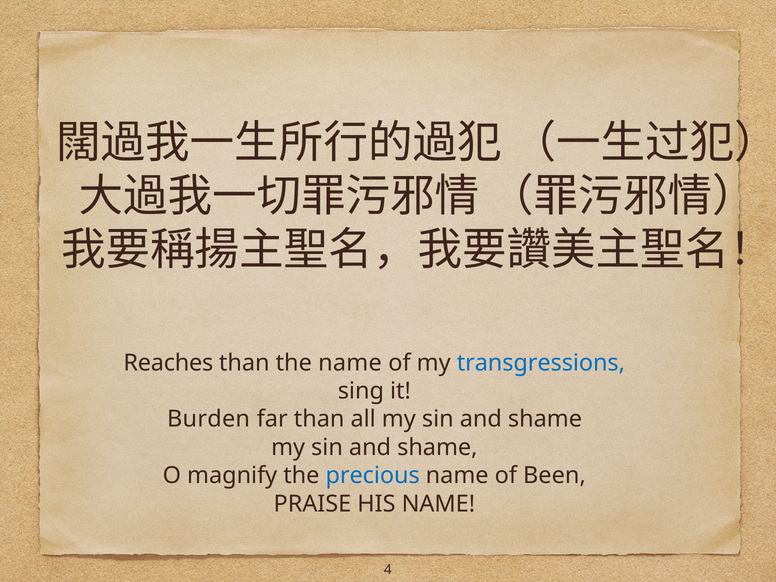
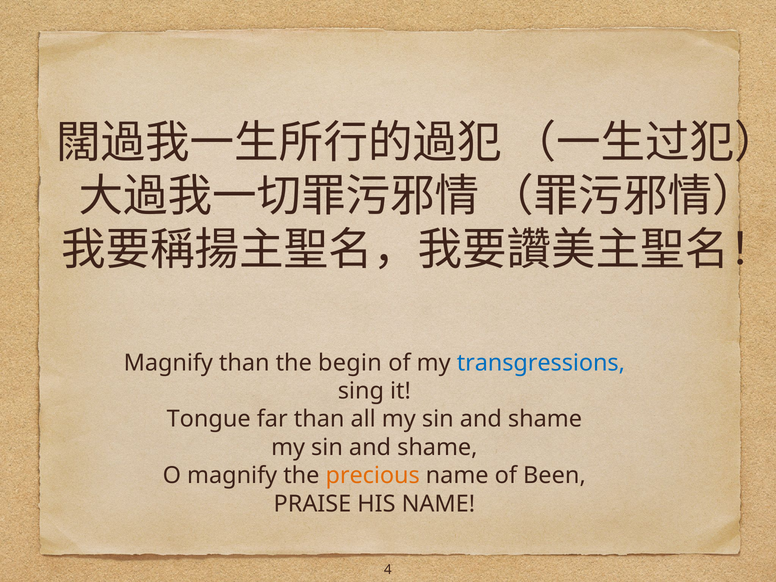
Reaches at (168, 363): Reaches -> Magnify
the name: name -> begin
Burden: Burden -> Tongue
precious colour: blue -> orange
